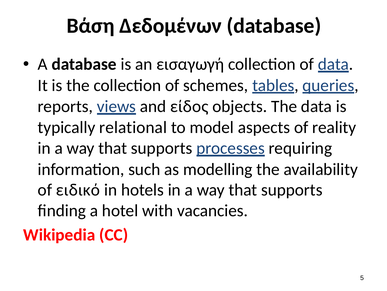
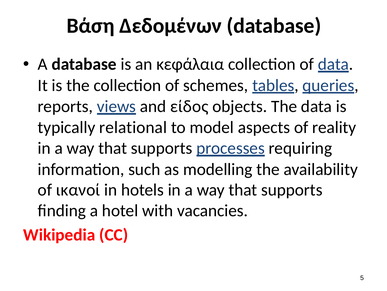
εισαγωγή: εισαγωγή -> κεφάλαια
ειδικό: ειδικό -> ικανοί
